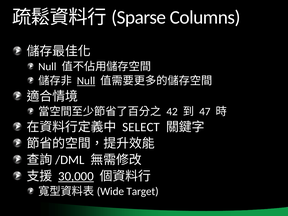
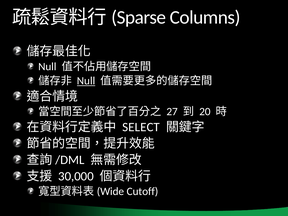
42: 42 -> 27
47: 47 -> 20
30,000 underline: present -> none
Target: Target -> Cutoff
